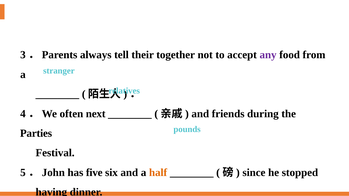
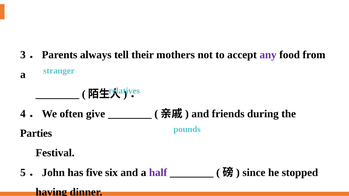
together: together -> mothers
next: next -> give
half colour: orange -> purple
